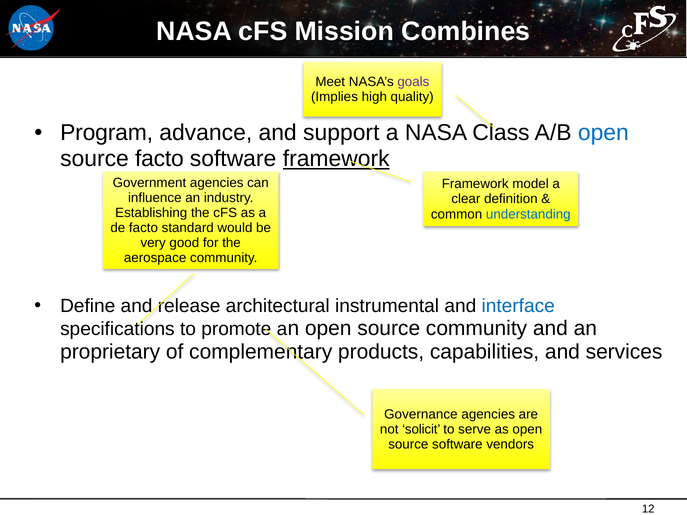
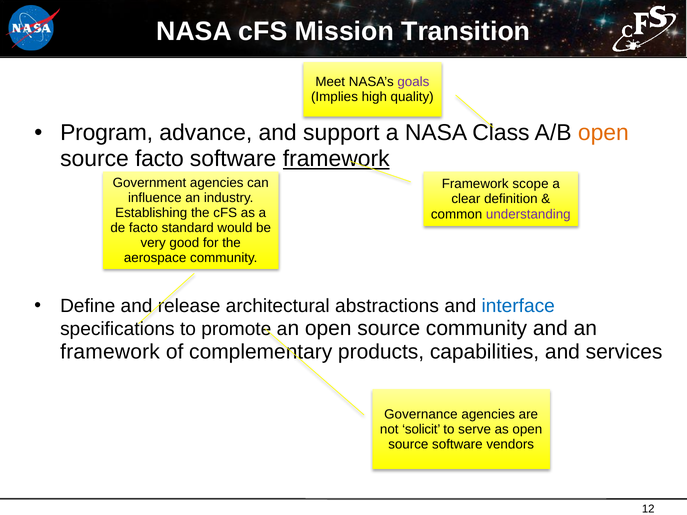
Combines: Combines -> Transition
open at (603, 133) colour: blue -> orange
model: model -> scope
understanding colour: blue -> purple
instrumental: instrumental -> abstractions
proprietary at (110, 352): proprietary -> framework
